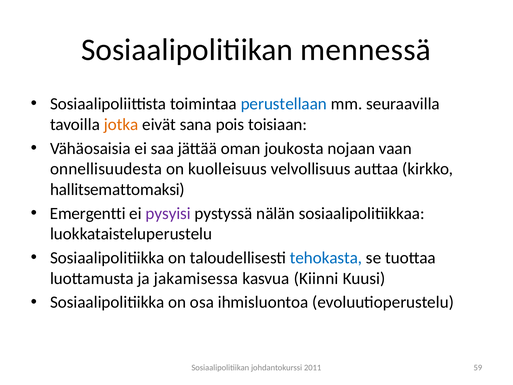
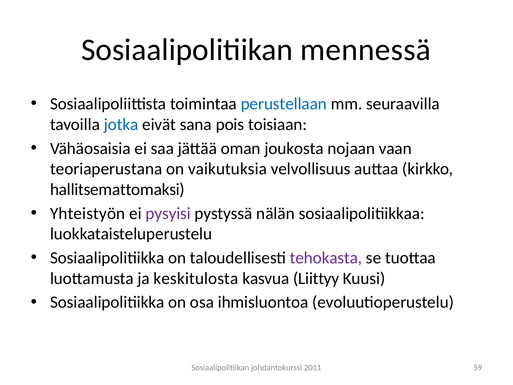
jotka colour: orange -> blue
onnellisuudesta: onnellisuudesta -> teoriaperustana
kuolleisuus: kuolleisuus -> vaikutuksia
Emergentti: Emergentti -> Yhteistyön
tehokasta colour: blue -> purple
jakamisessa: jakamisessa -> keskitulosta
Kiinni: Kiinni -> Liittyy
